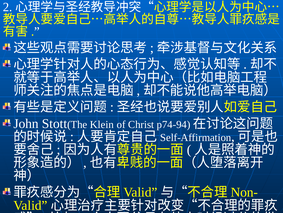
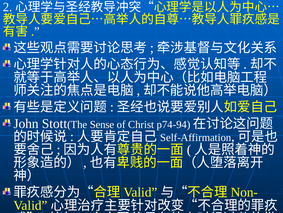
Klein: Klein -> Sense
